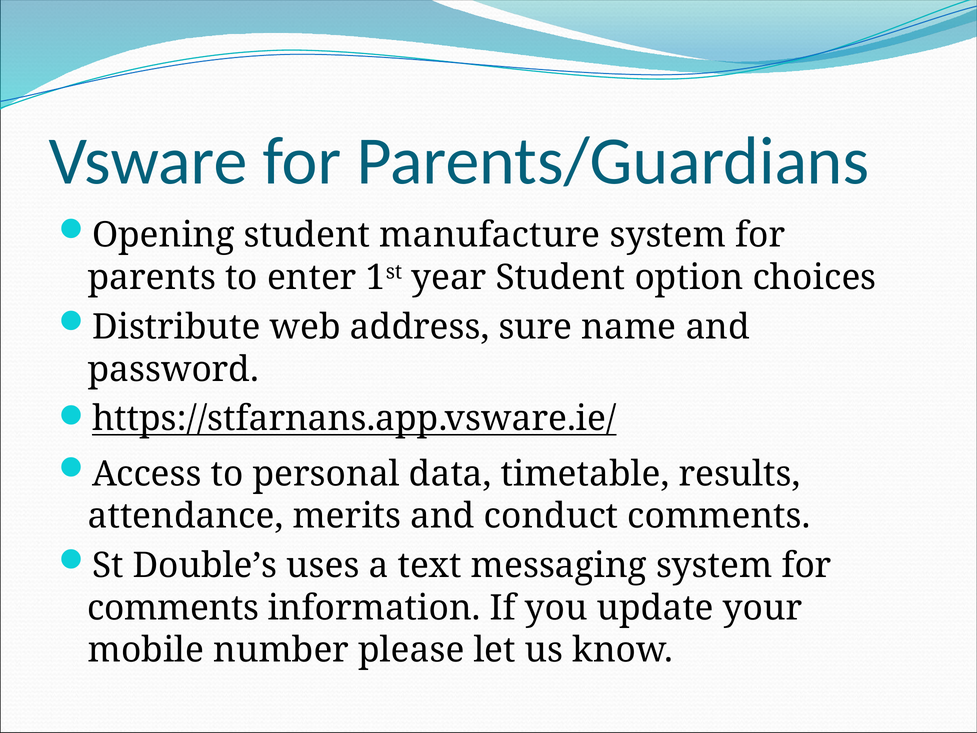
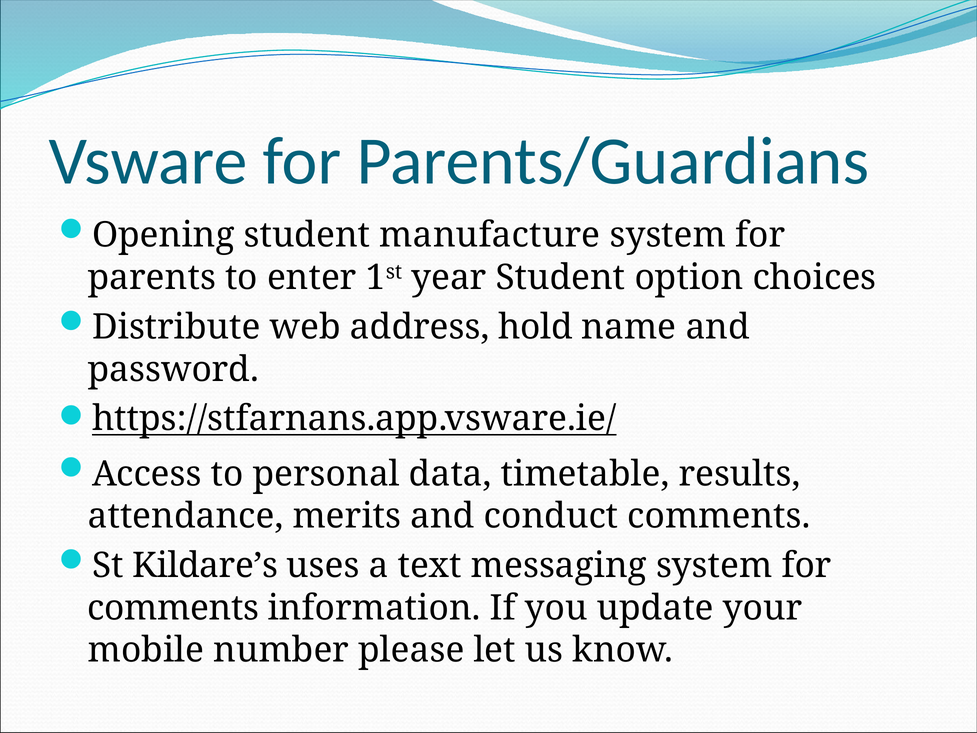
sure: sure -> hold
Double’s: Double’s -> Kildare’s
